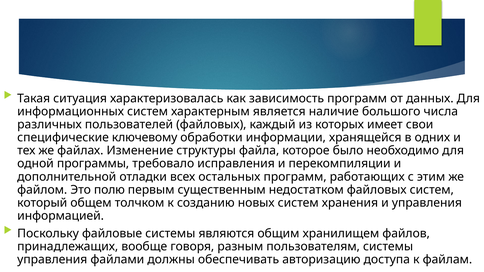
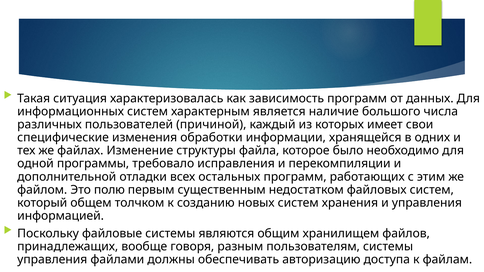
пользователей файловых: файловых -> причиной
ключевому: ключевому -> изменения
